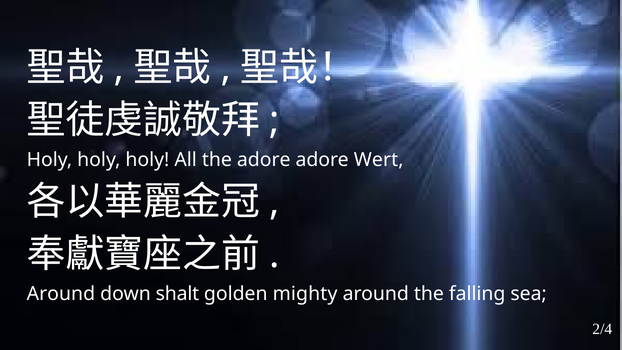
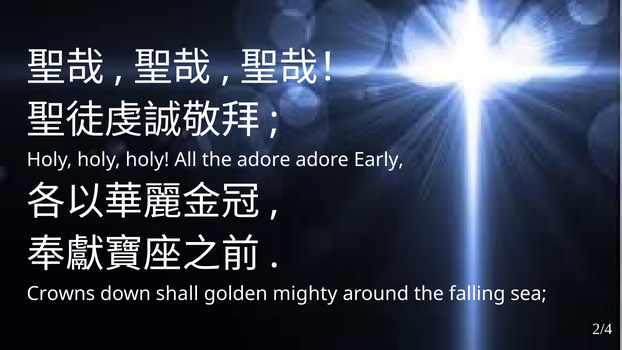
Wert: Wert -> Early
Around at (61, 294): Around -> Crowns
shalt: shalt -> shall
